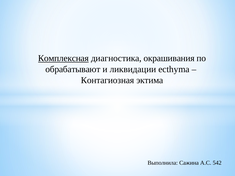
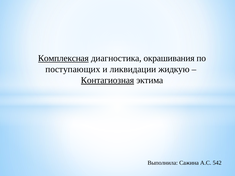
обрабатывают: обрабатывают -> поступающих
ecthyma: ecthyma -> жидкую
Контагиозная underline: none -> present
